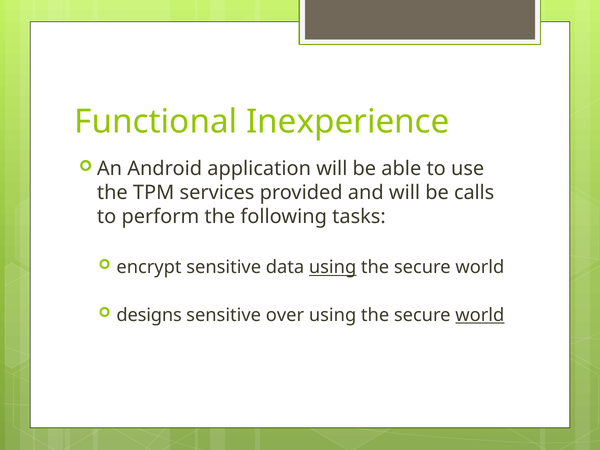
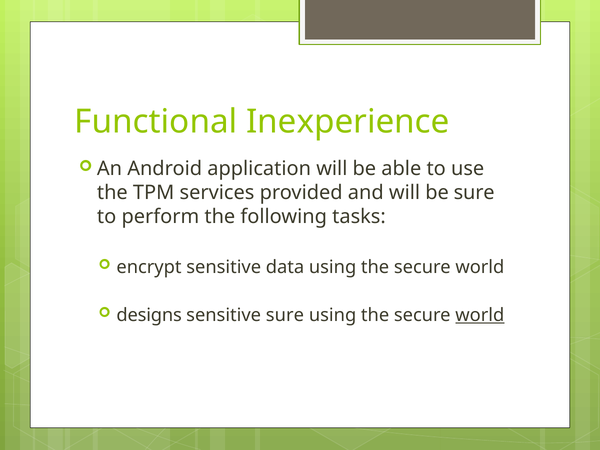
be calls: calls -> sure
using at (333, 267) underline: present -> none
sensitive over: over -> sure
